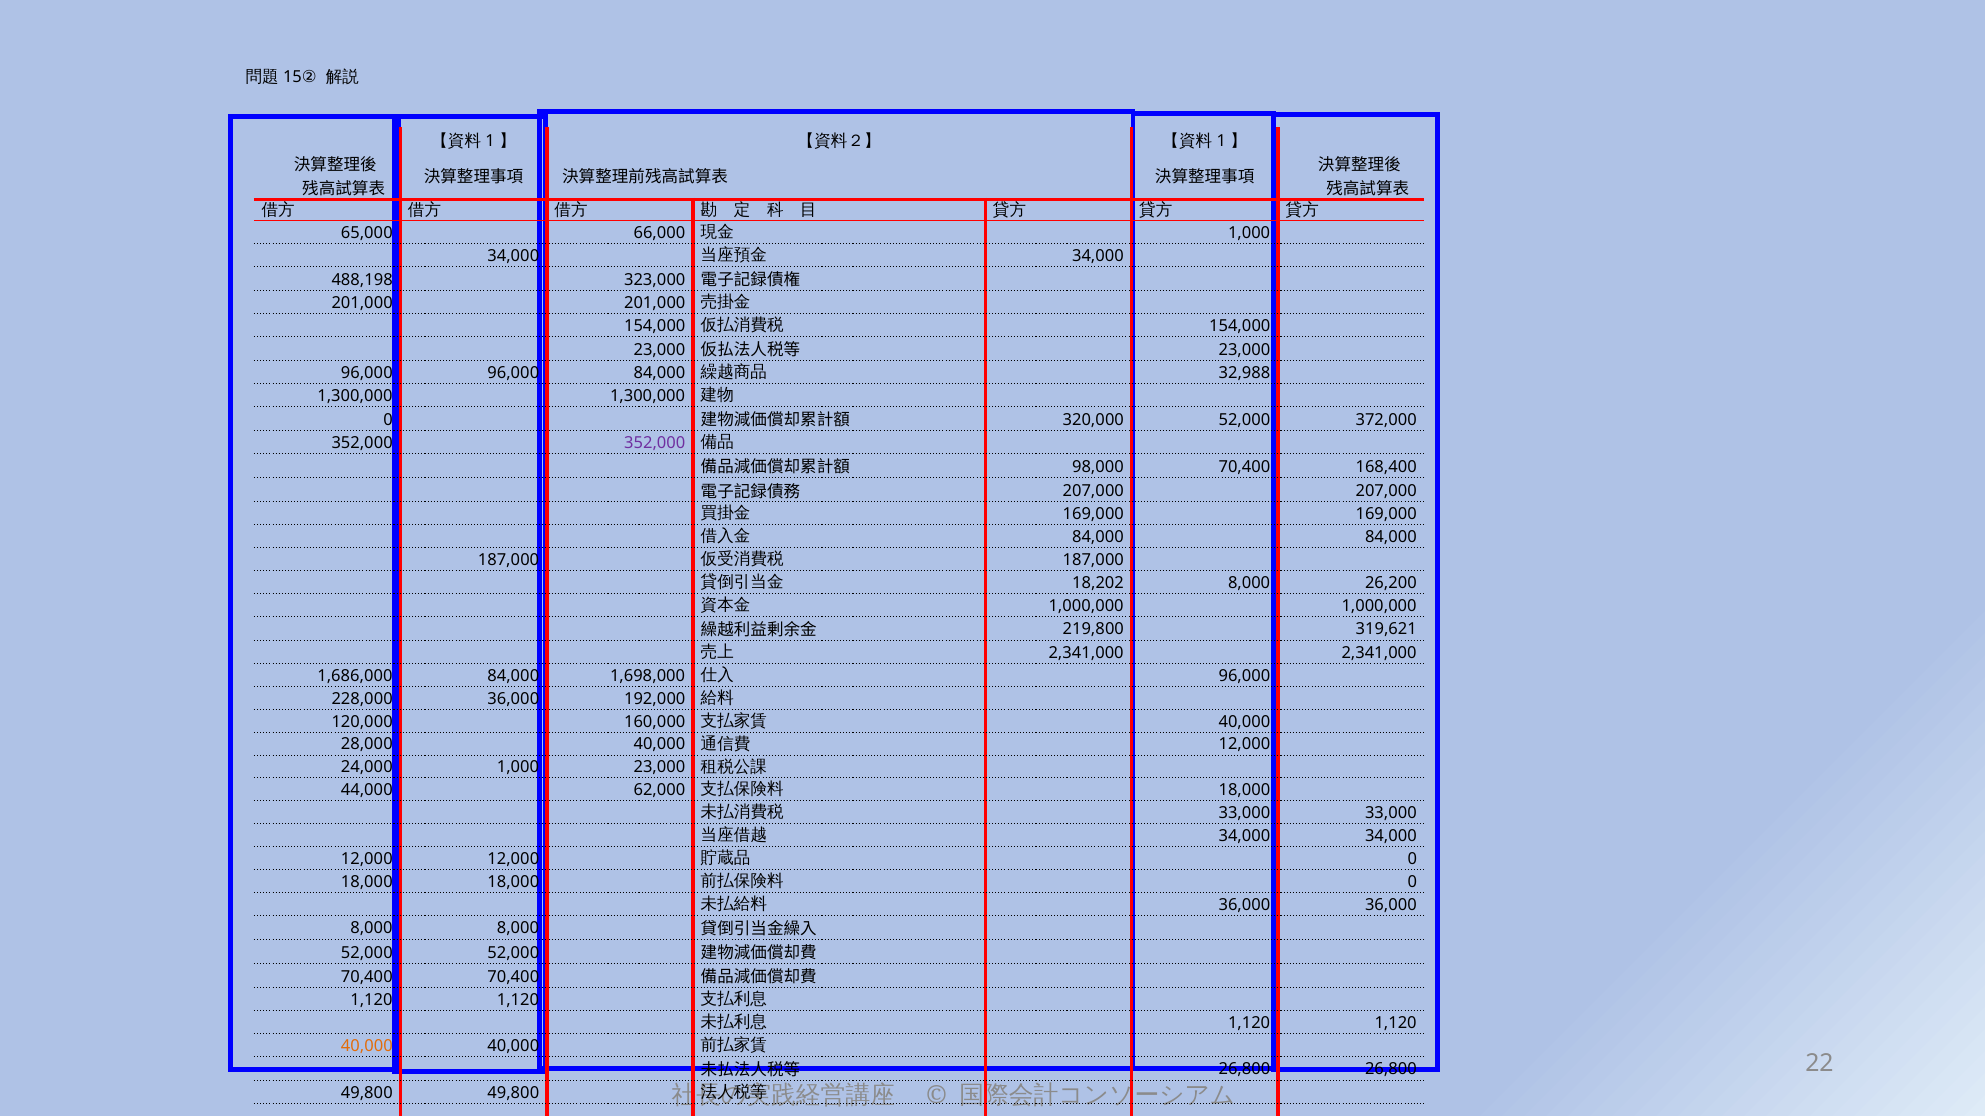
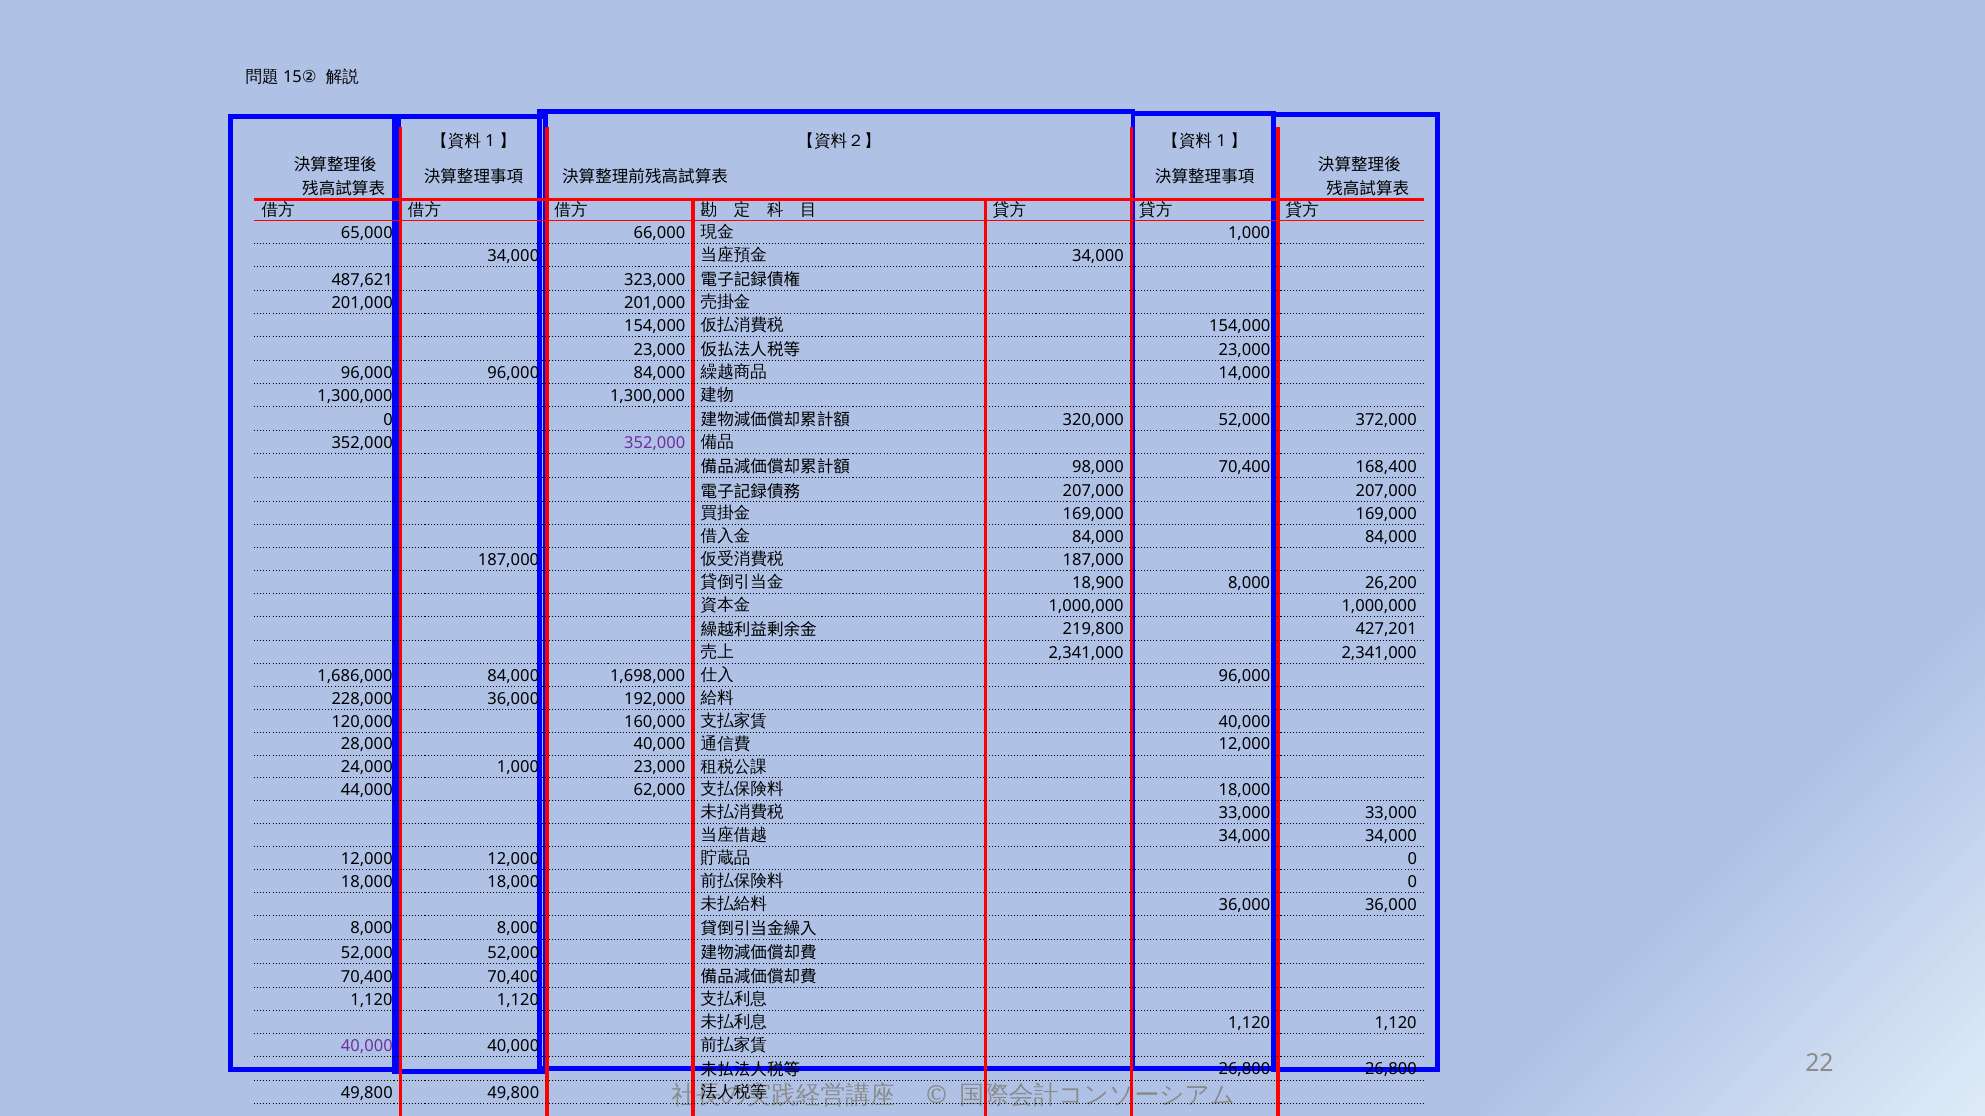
488,198: 488,198 -> 487,621
32,988: 32,988 -> 14,000
18,202: 18,202 -> 18,900
319,621: 319,621 -> 427,201
40,000 at (367, 1047) colour: orange -> purple
